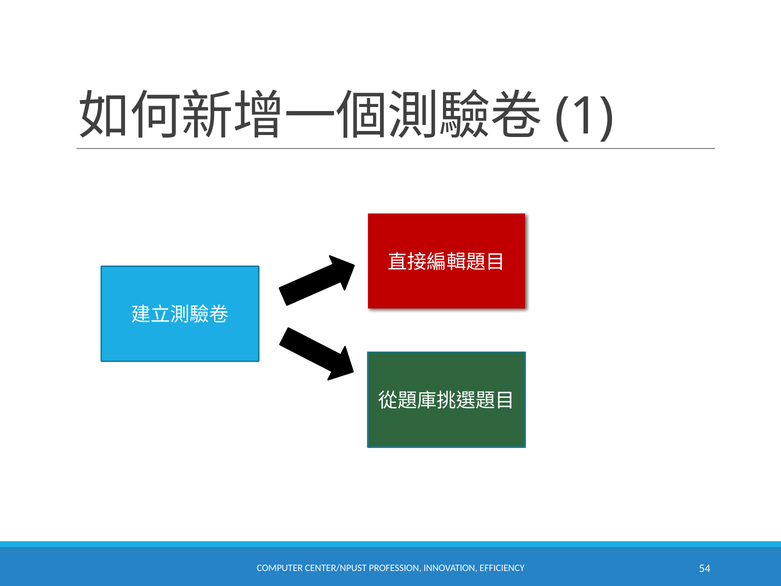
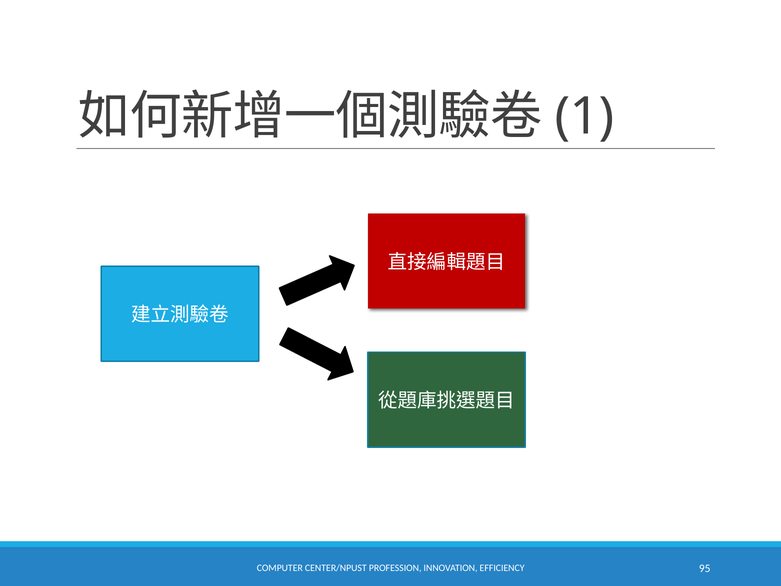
54: 54 -> 95
